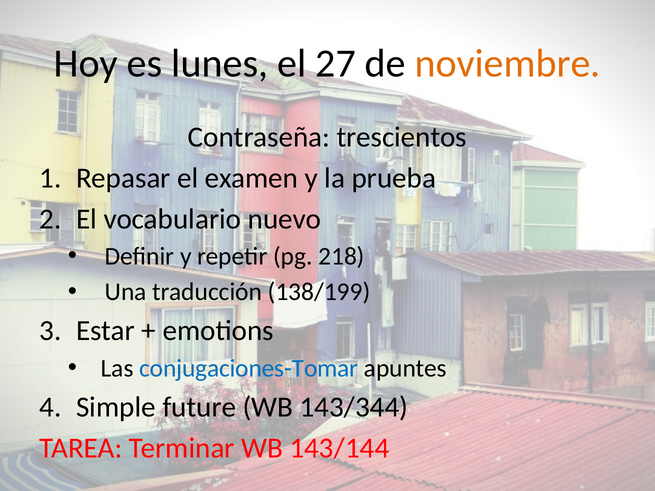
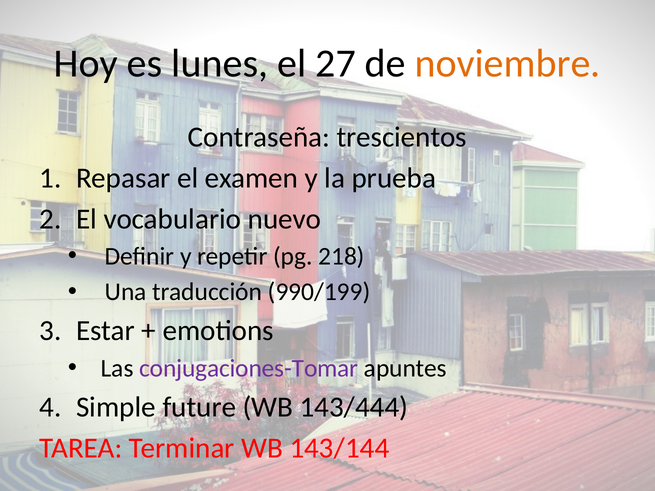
138/199: 138/199 -> 990/199
conjugaciones-Tomar colour: blue -> purple
143/344: 143/344 -> 143/444
